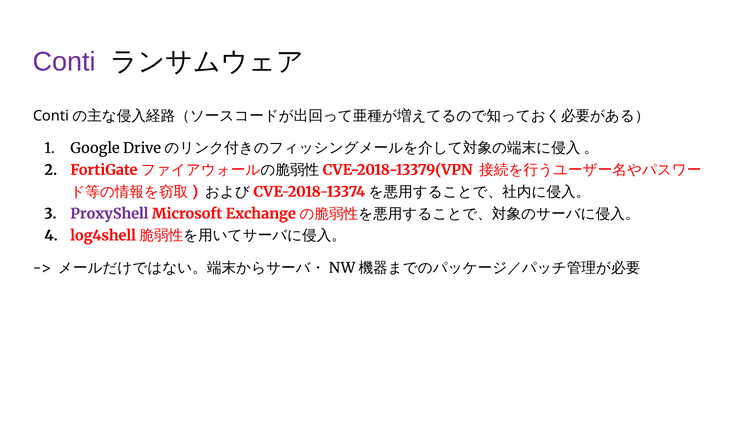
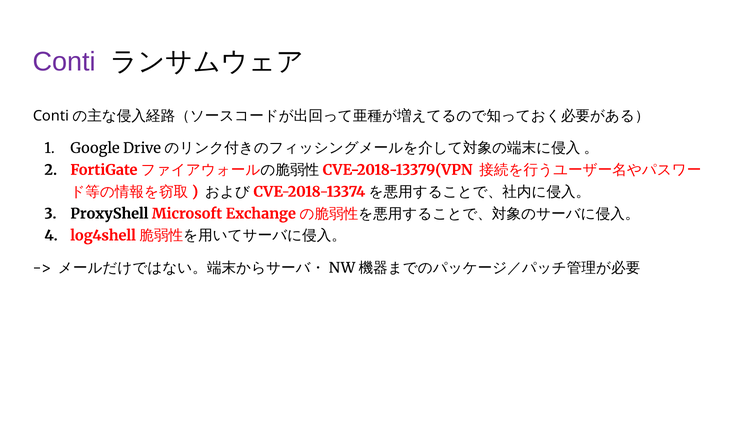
ProxyShell colour: purple -> black
